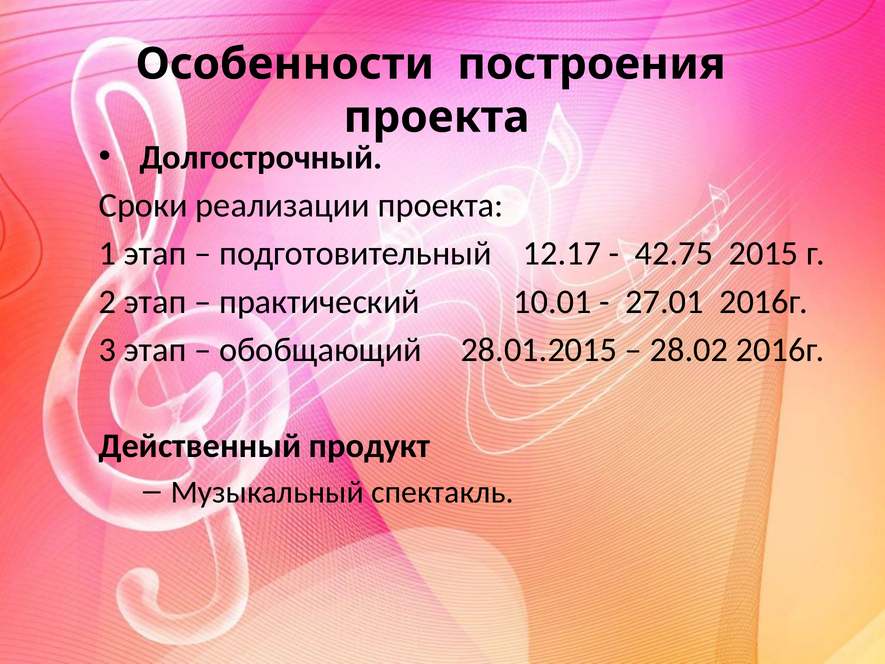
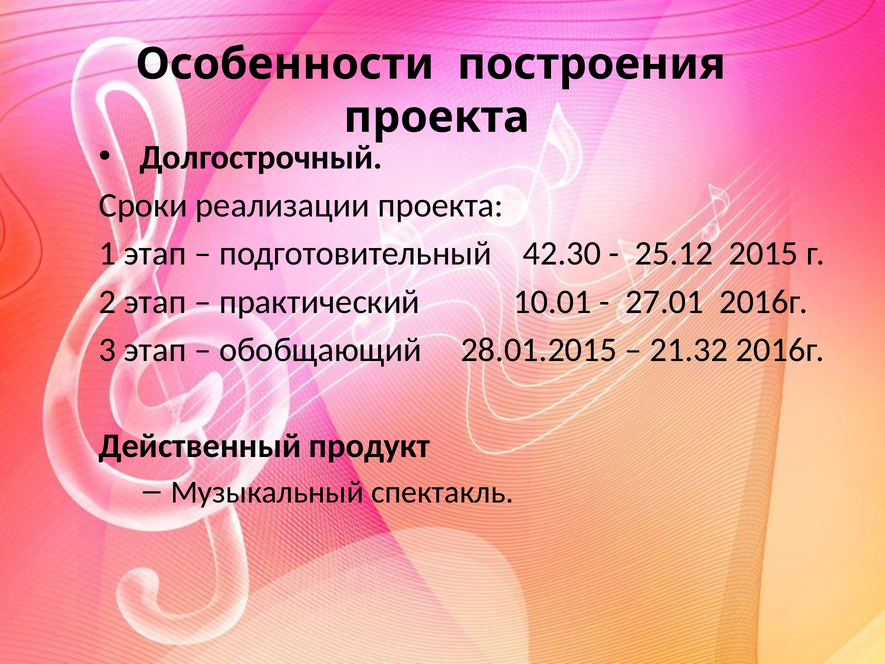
12.17: 12.17 -> 42.30
42.75: 42.75 -> 25.12
28.02: 28.02 -> 21.32
